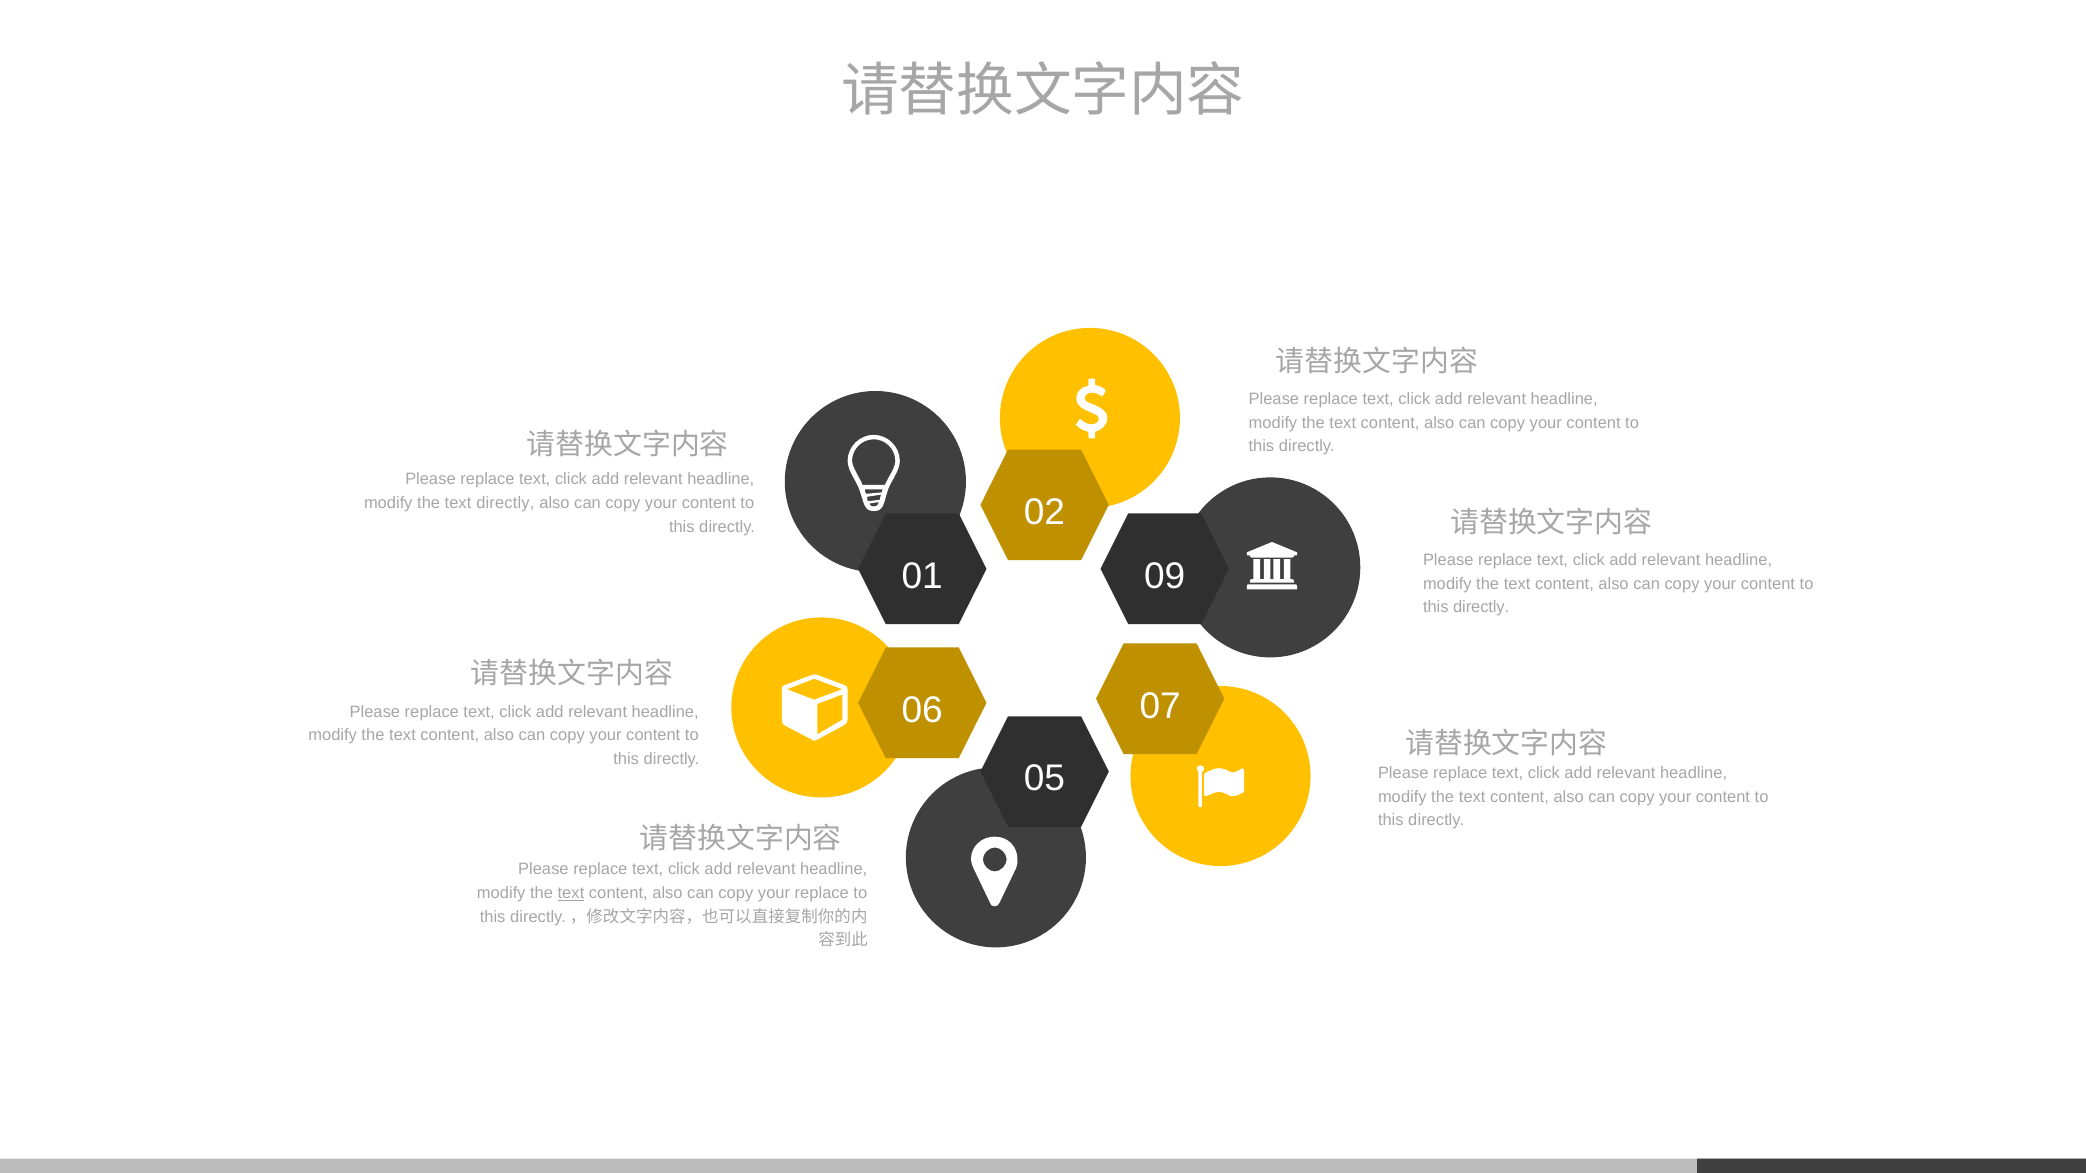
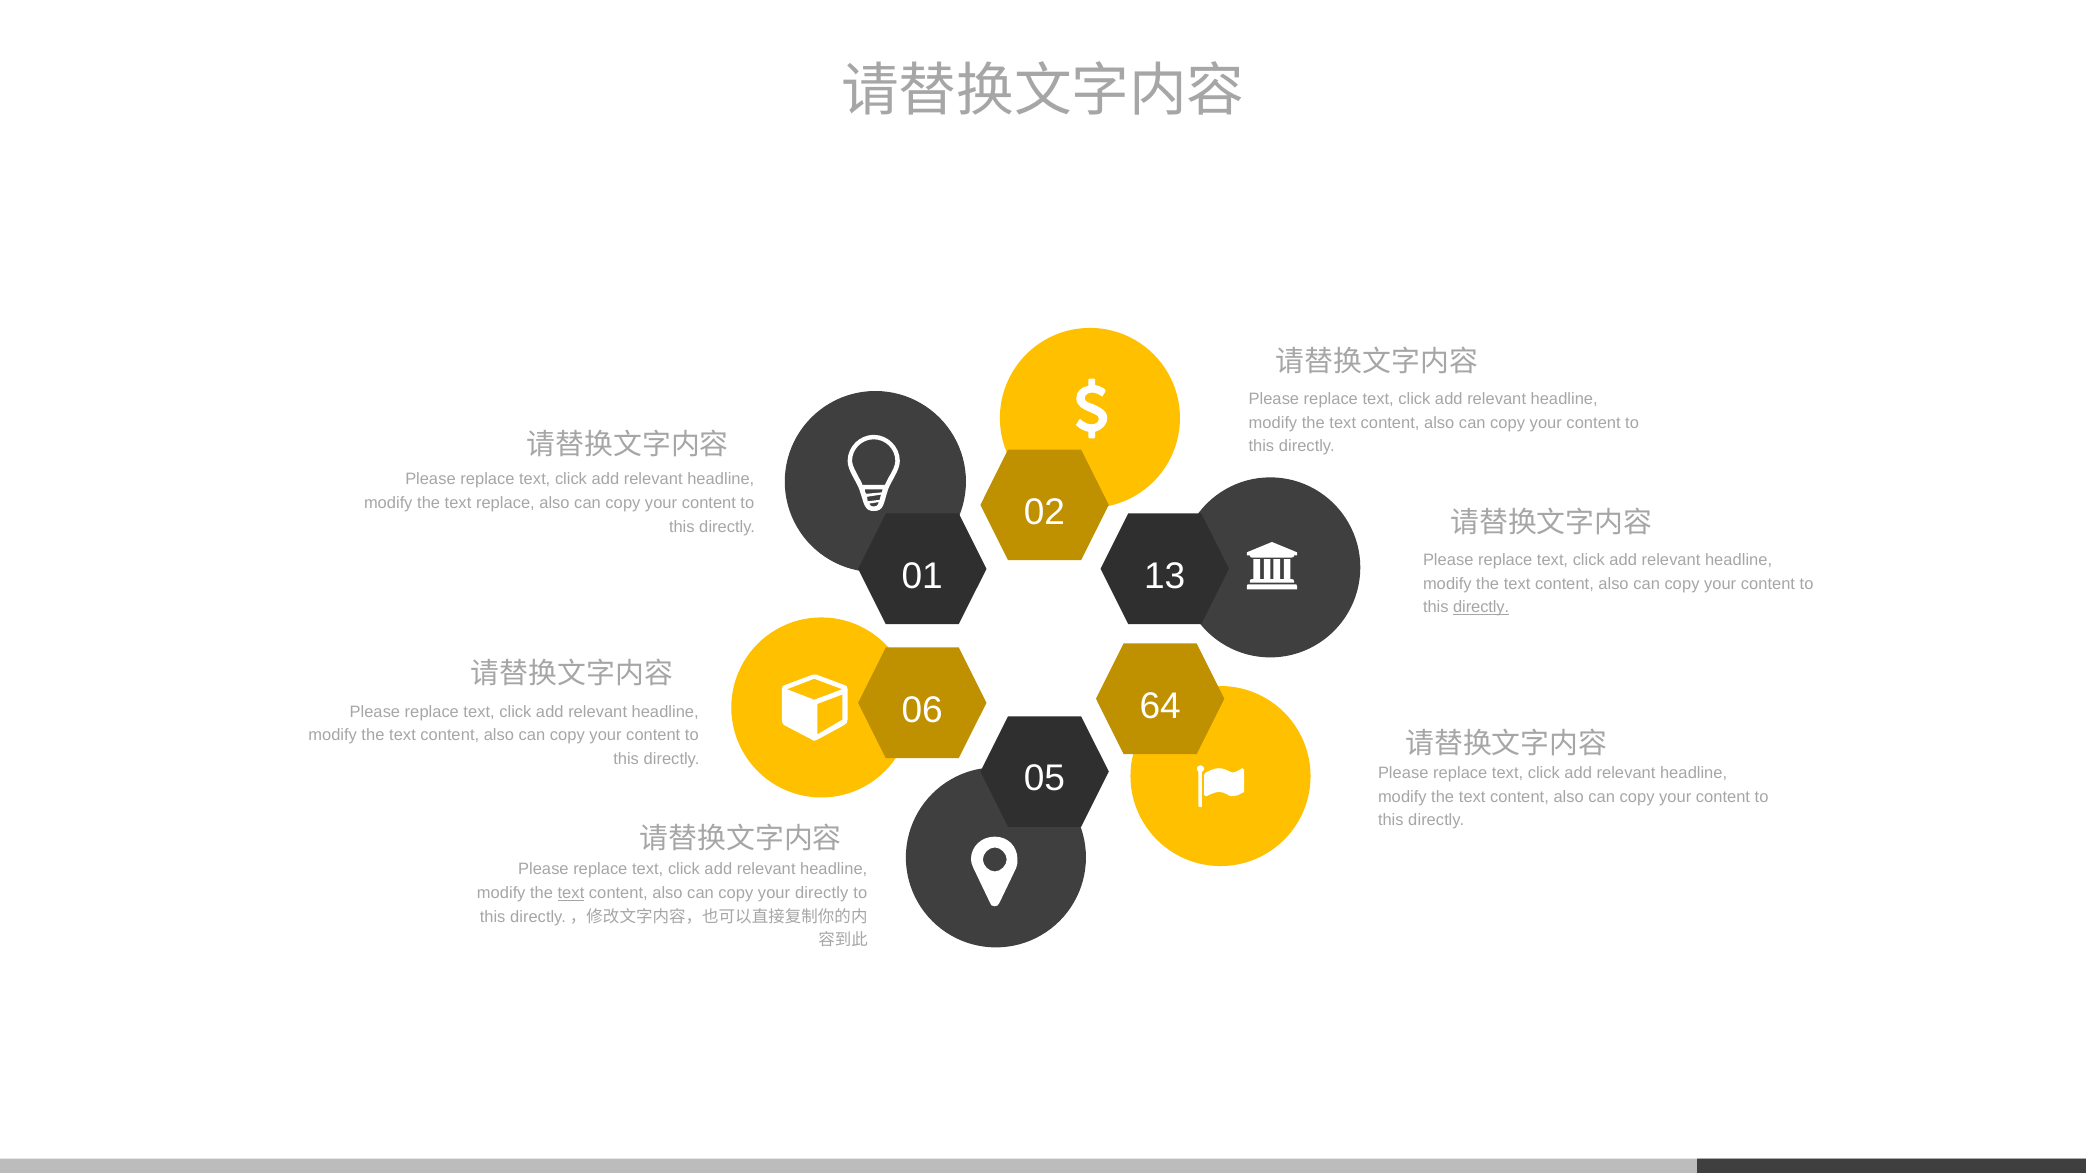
text directly: directly -> replace
09: 09 -> 13
directly at (1481, 608) underline: none -> present
07: 07 -> 64
your replace: replace -> directly
